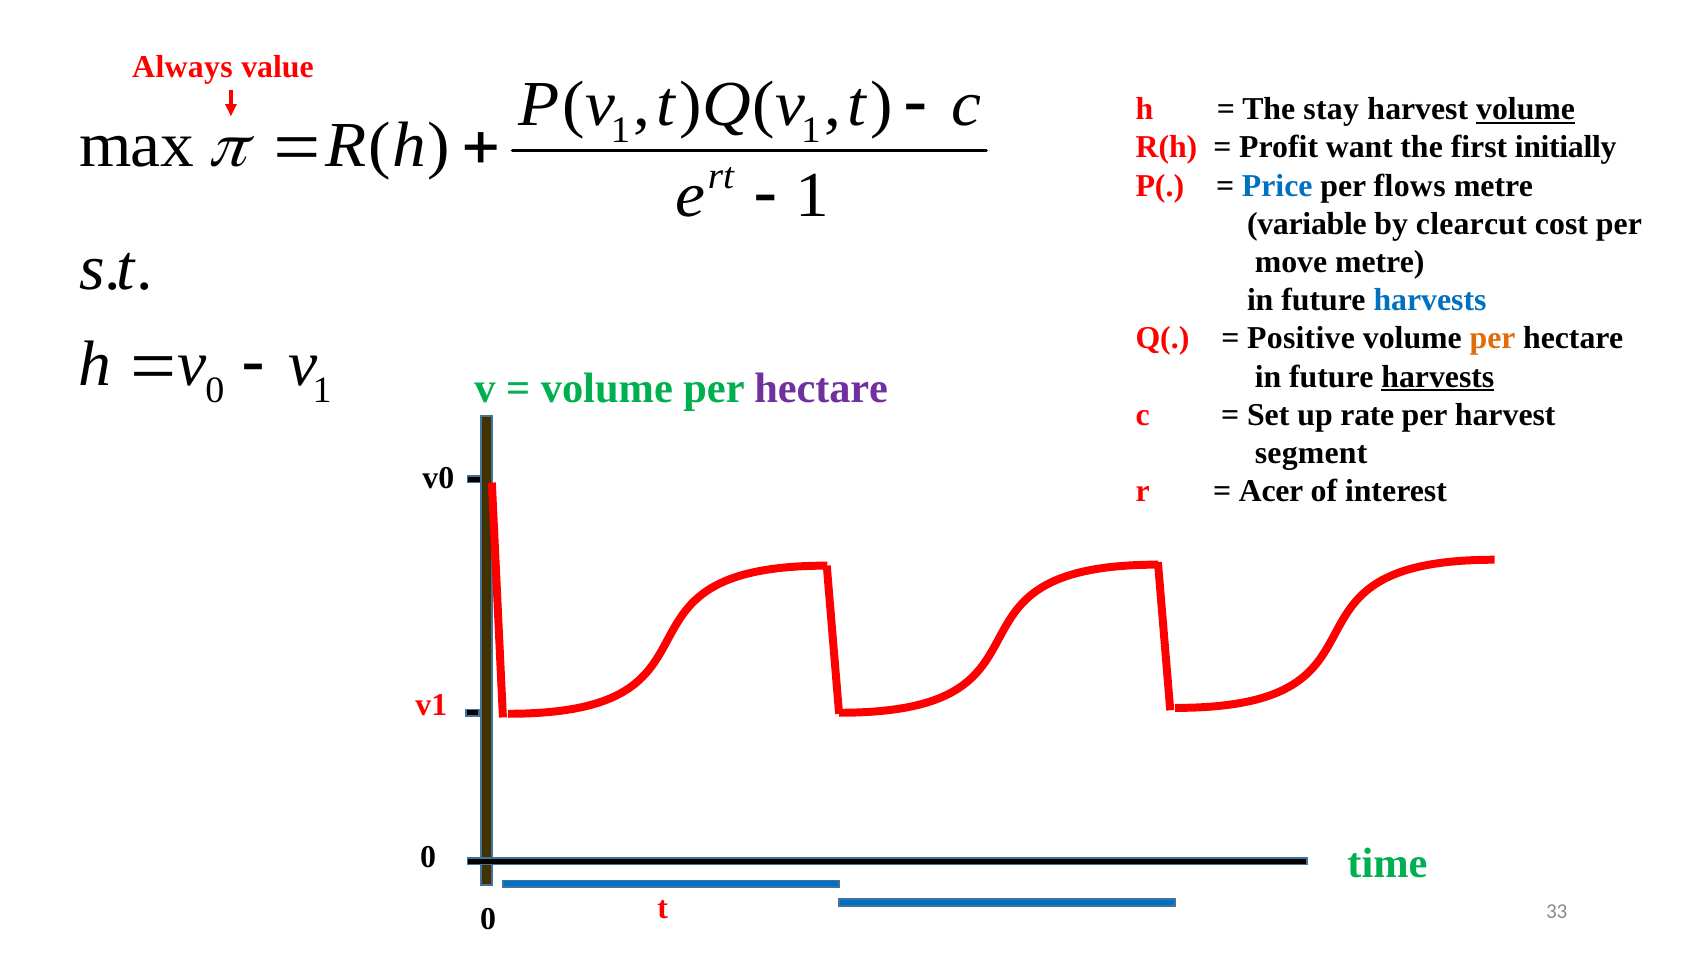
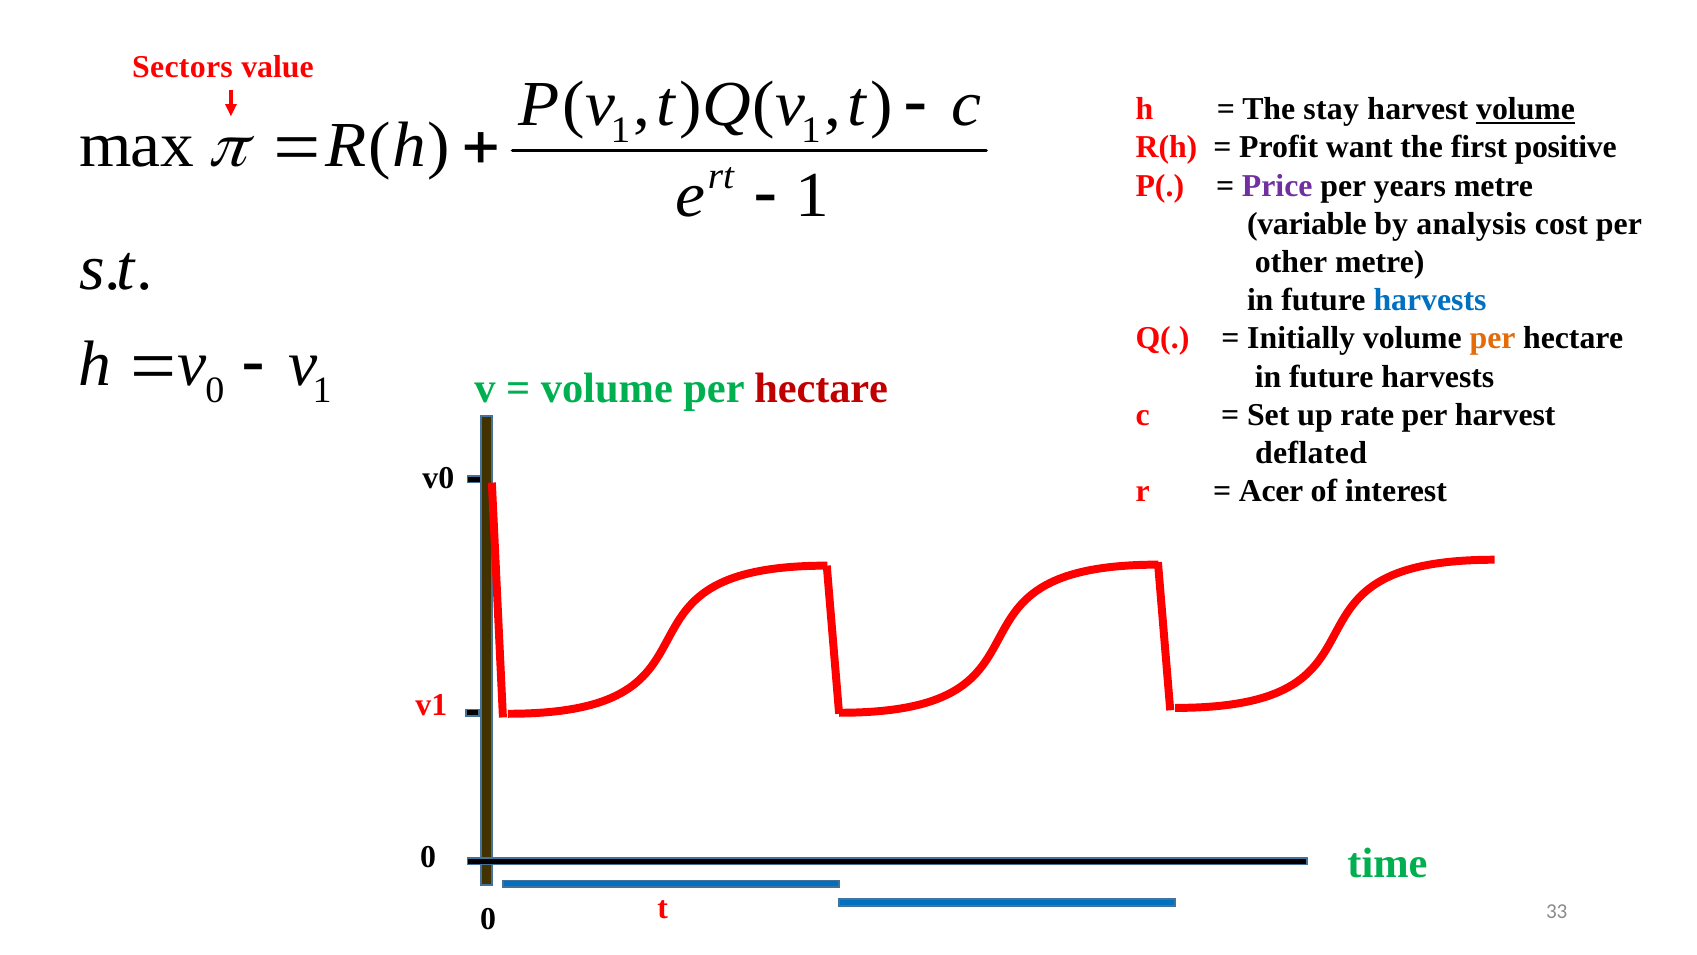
Always: Always -> Sectors
initially: initially -> positive
Price colour: blue -> purple
flows: flows -> years
clearcut: clearcut -> analysis
move: move -> other
Positive: Positive -> Initially
harvests at (1438, 376) underline: present -> none
hectare at (821, 388) colour: purple -> red
segment: segment -> deflated
